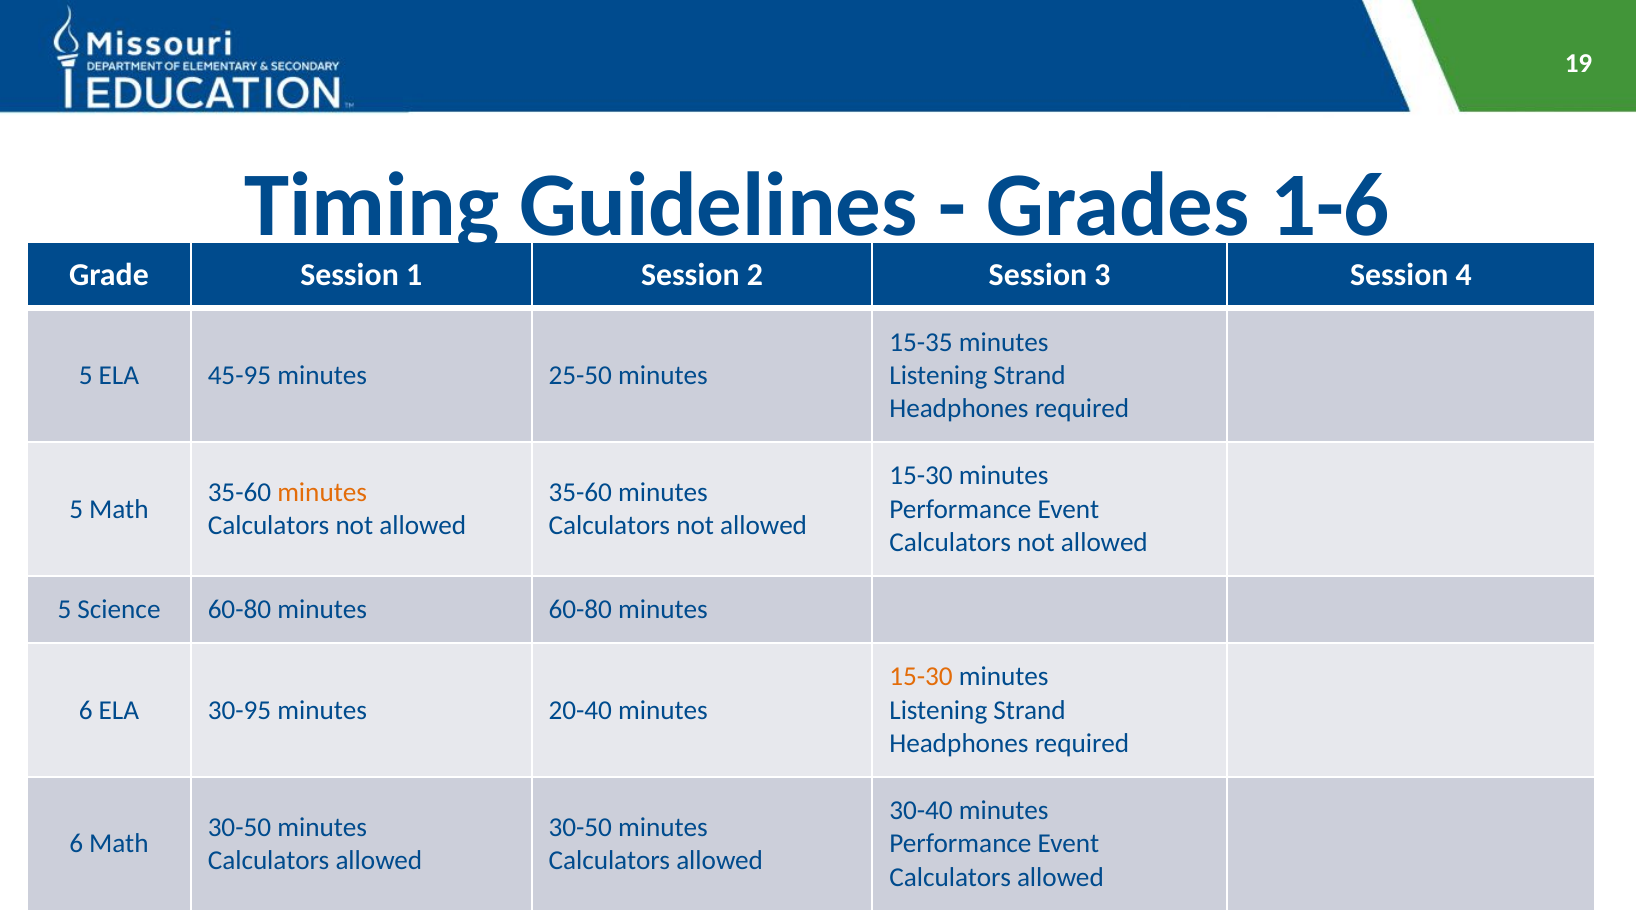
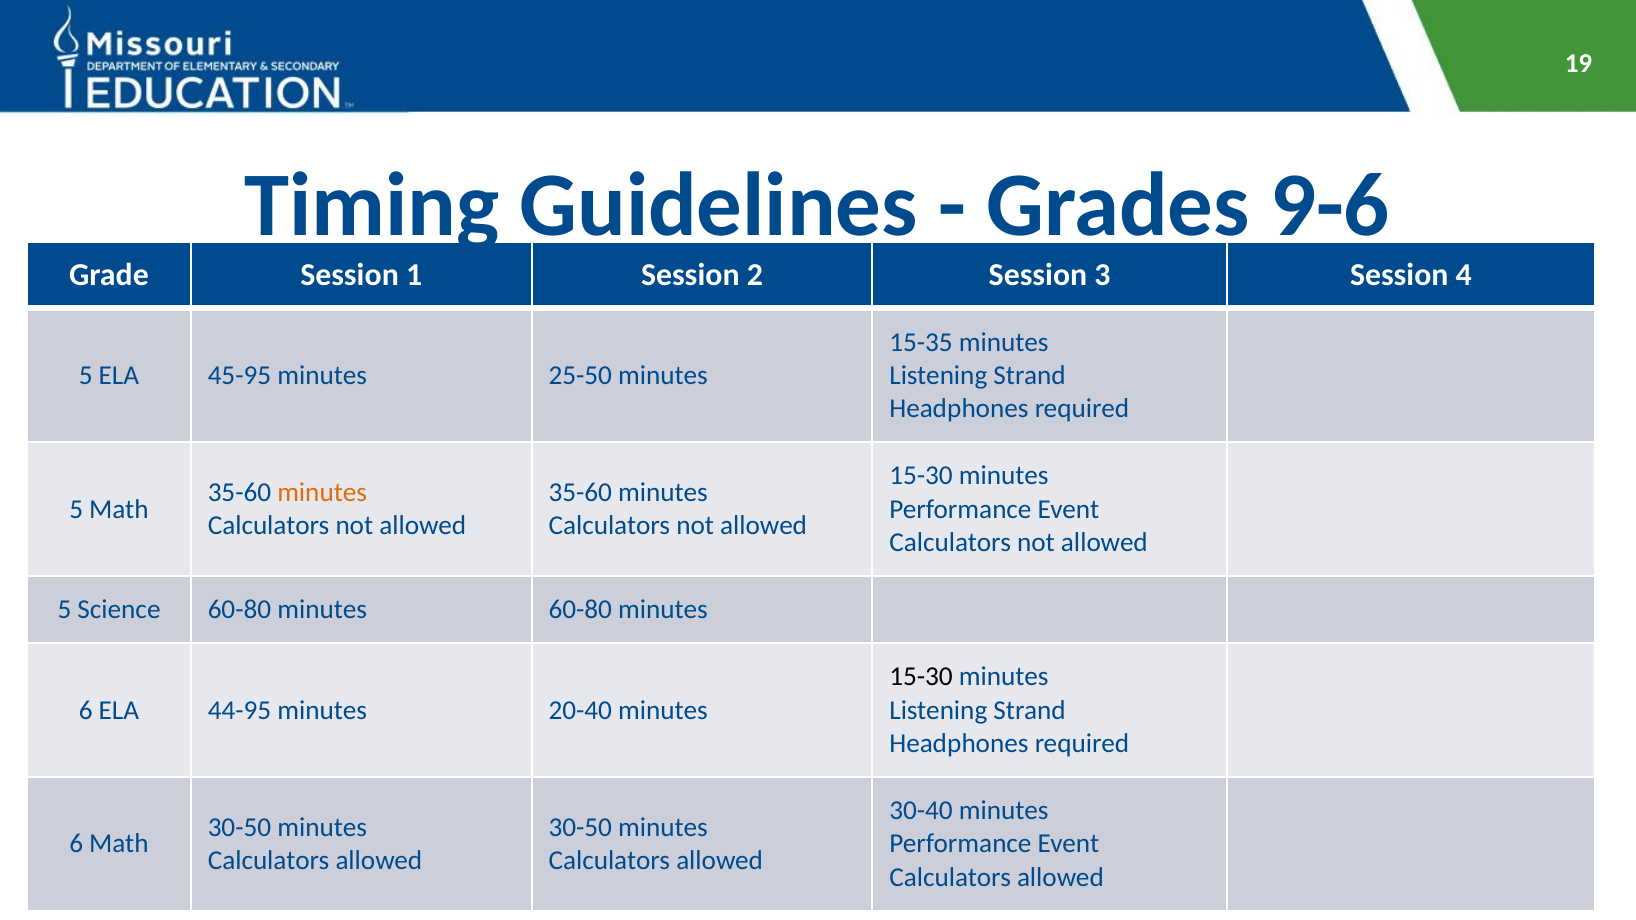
1-6: 1-6 -> 9-6
15-30 at (921, 677) colour: orange -> black
30-95: 30-95 -> 44-95
